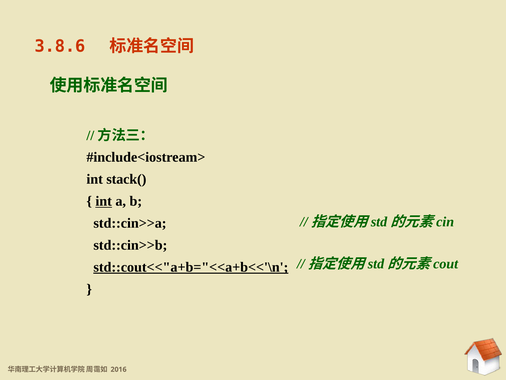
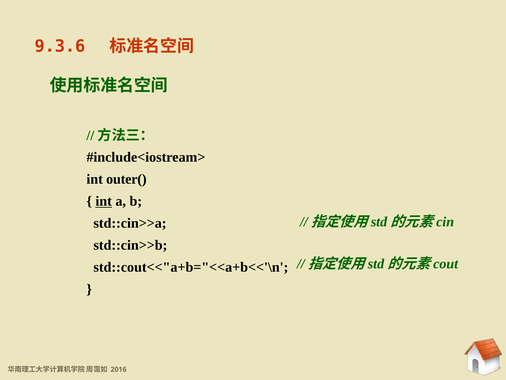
3.8.6: 3.8.6 -> 9.3.6
stack(: stack( -> outer(
std::cout<<"a+b="<<a+b<<'\n underline: present -> none
